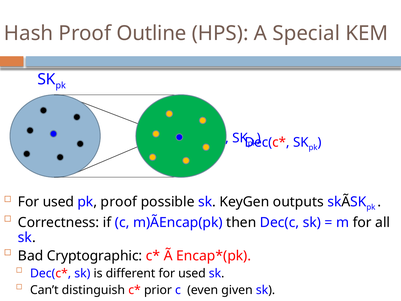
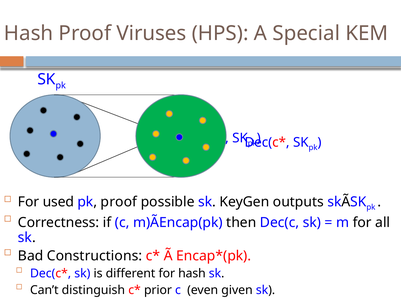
Outline: Outline -> Viruses
Cryptographic: Cryptographic -> Constructions
different for used: used -> hash
